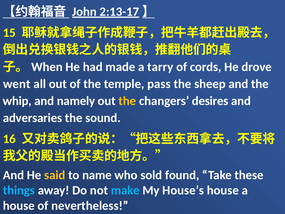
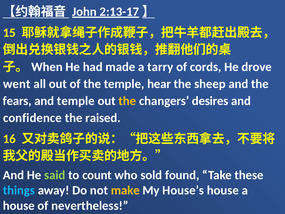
pass: pass -> hear
whip: whip -> fears
and namely: namely -> temple
adversaries: adversaries -> confidence
sound: sound -> raised
said colour: yellow -> light green
name: name -> count
make colour: light blue -> yellow
